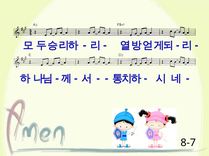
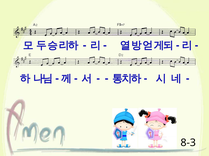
8-7: 8-7 -> 8-3
